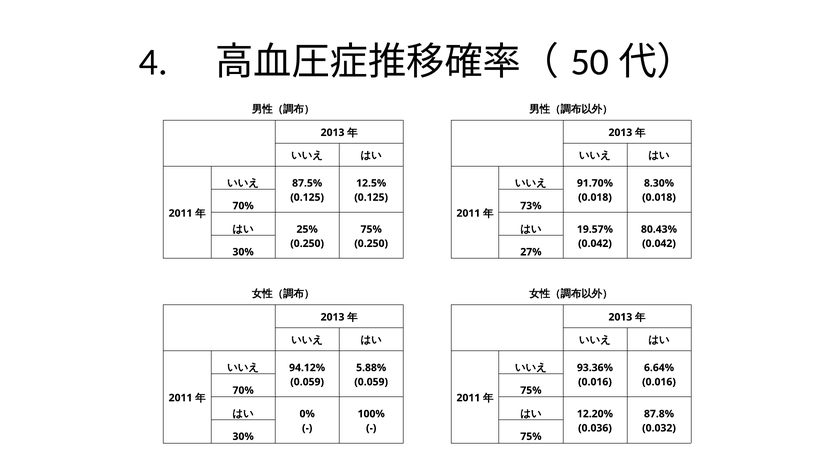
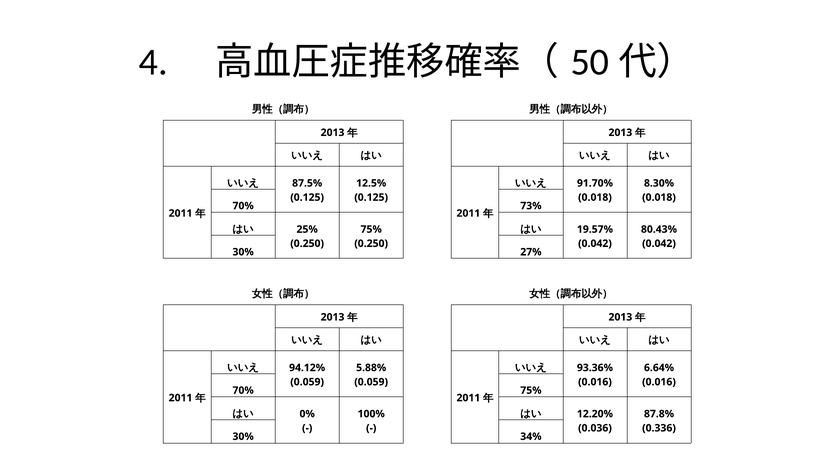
0.032: 0.032 -> 0.336
30% 75%: 75% -> 34%
